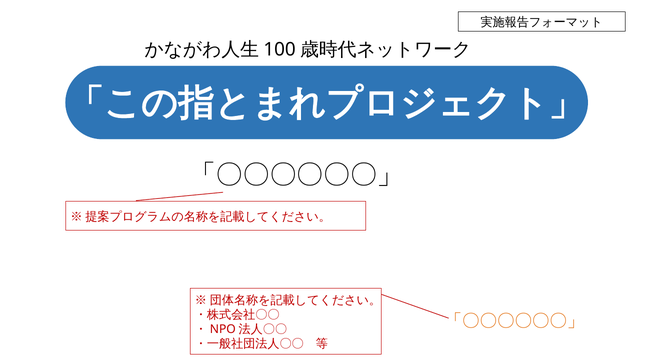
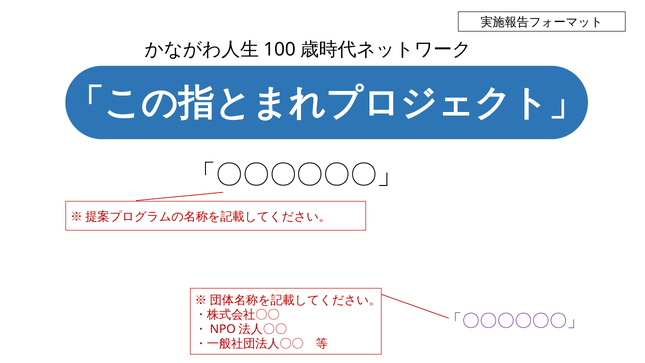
「〇〇〇〇〇〇」 at (515, 321) colour: orange -> purple
